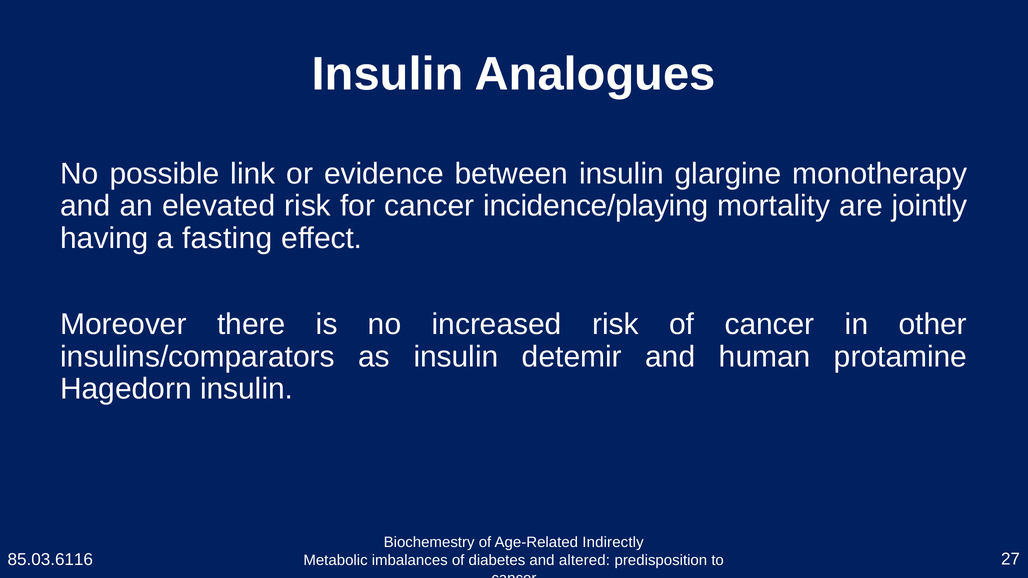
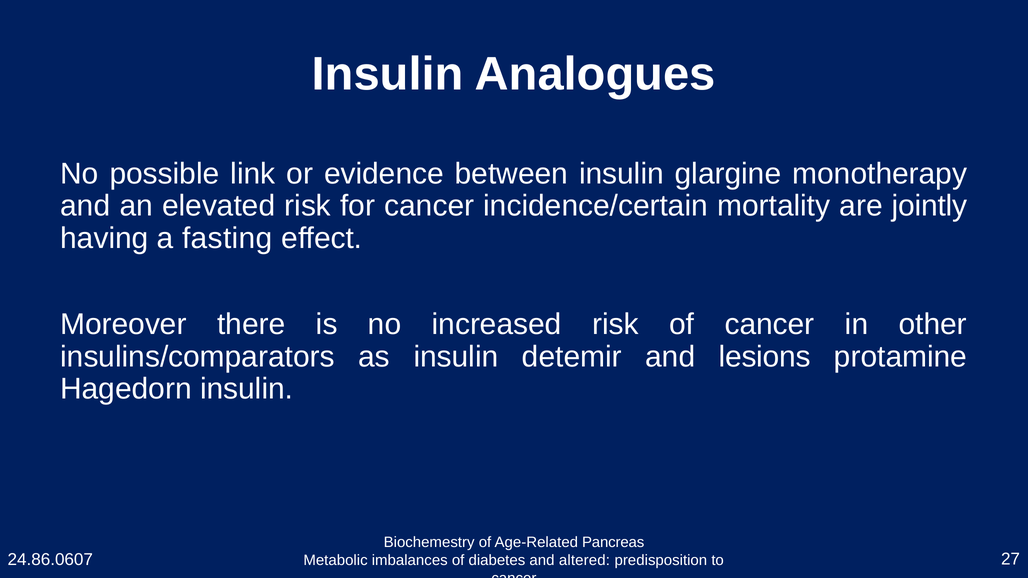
incidence/playing: incidence/playing -> incidence/certain
human: human -> lesions
Indirectly: Indirectly -> Pancreas
85.03.6116: 85.03.6116 -> 24.86.0607
